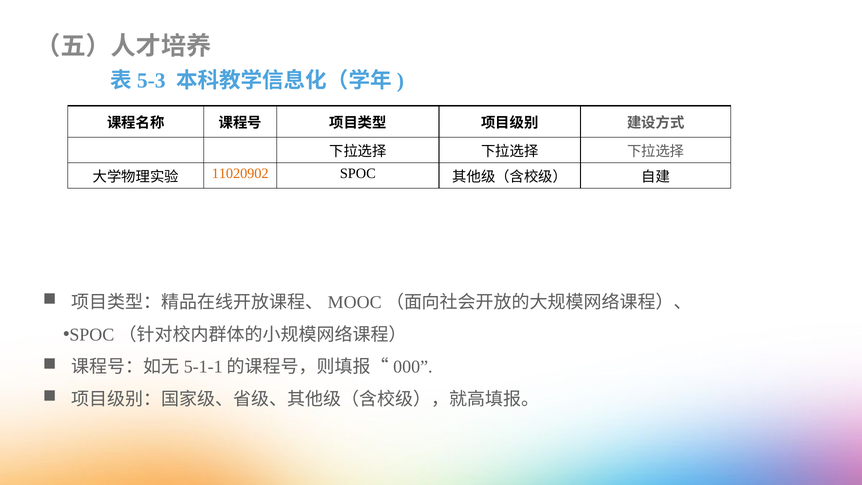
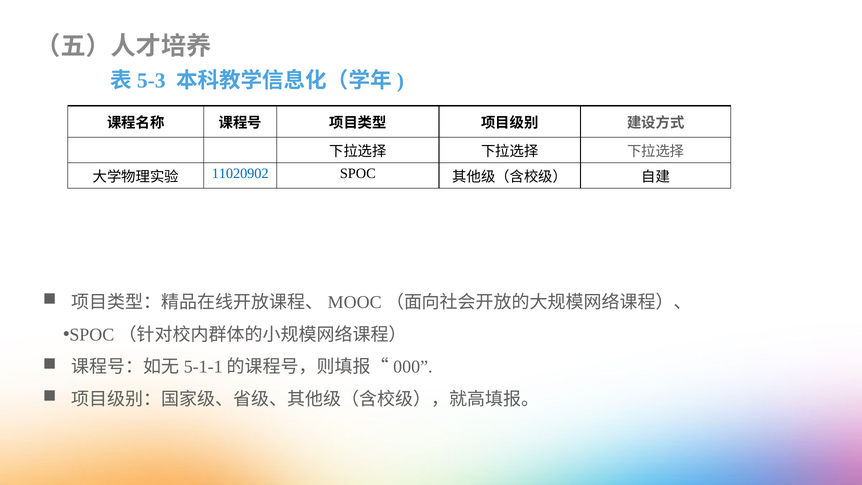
11020902 colour: orange -> blue
